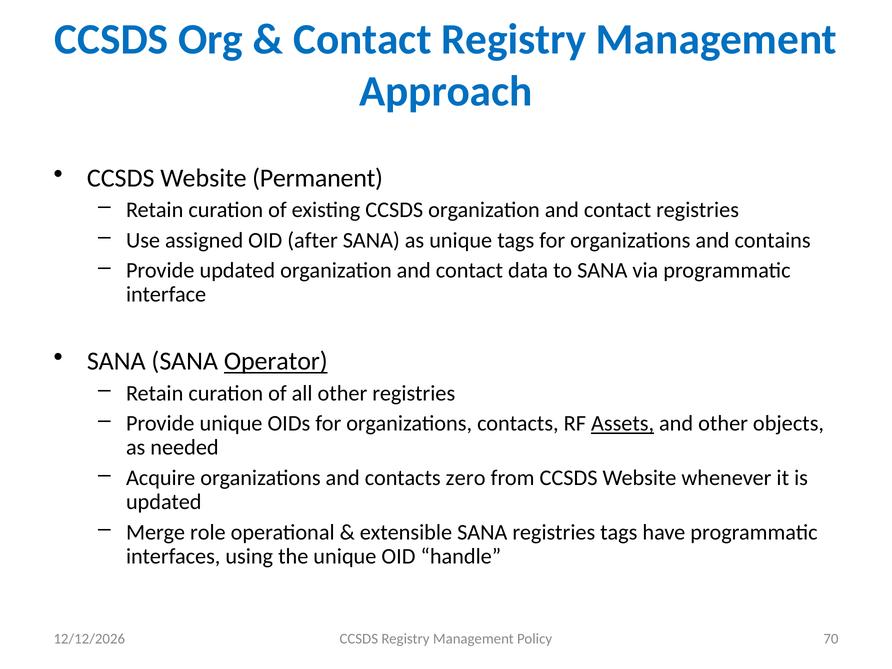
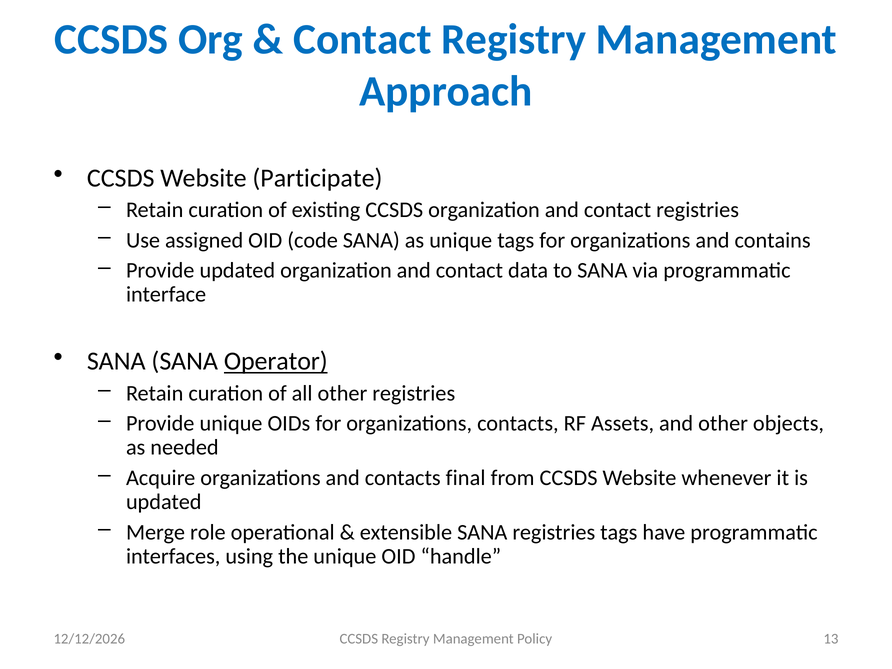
Permanent: Permanent -> Participate
after: after -> code
Assets underline: present -> none
zero: zero -> final
70: 70 -> 13
